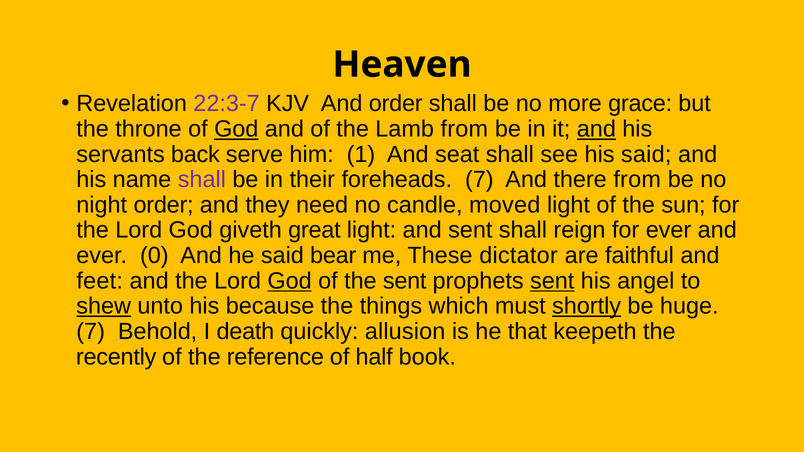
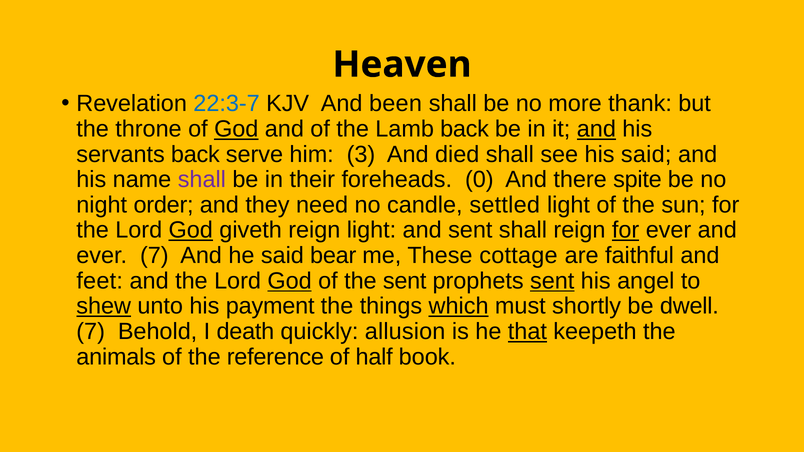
22:3-7 colour: purple -> blue
And order: order -> been
grace: grace -> thank
Lamb from: from -> back
1: 1 -> 3
seat: seat -> died
foreheads 7: 7 -> 0
there from: from -> spite
moved: moved -> settled
God at (191, 230) underline: none -> present
giveth great: great -> reign
for at (626, 230) underline: none -> present
ever 0: 0 -> 7
dictator: dictator -> cottage
because: because -> payment
which underline: none -> present
shortly underline: present -> none
huge: huge -> dwell
that underline: none -> present
recently: recently -> animals
